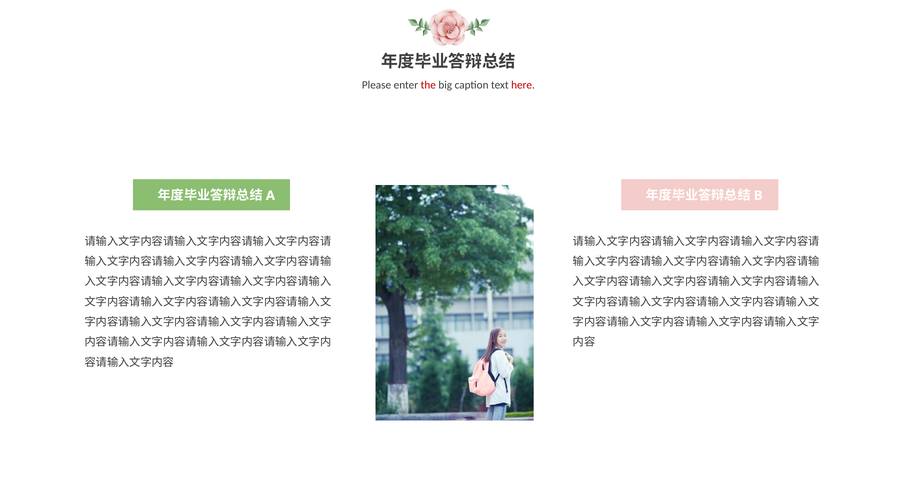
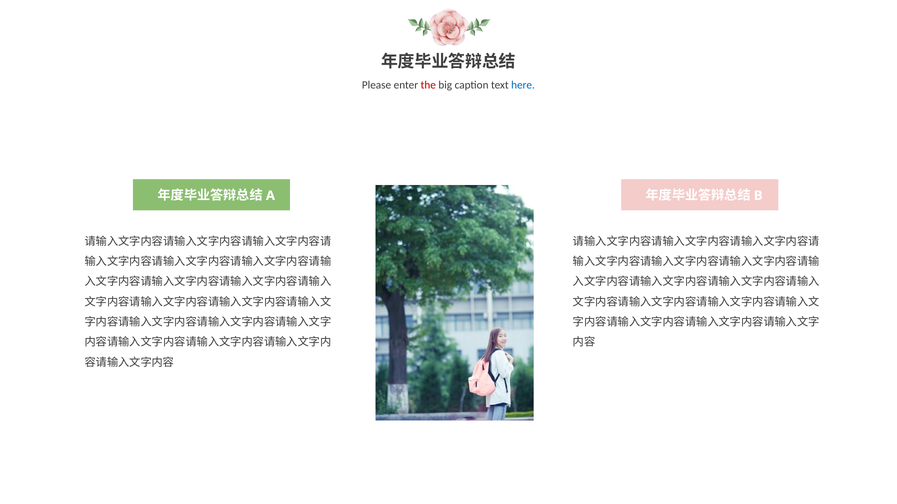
here colour: red -> blue
